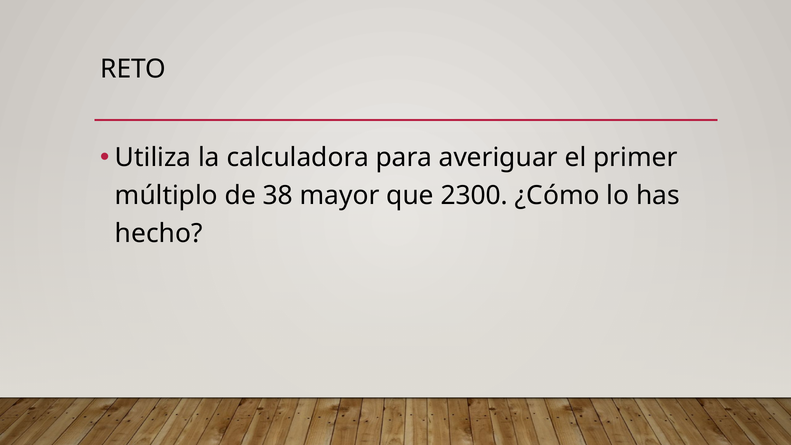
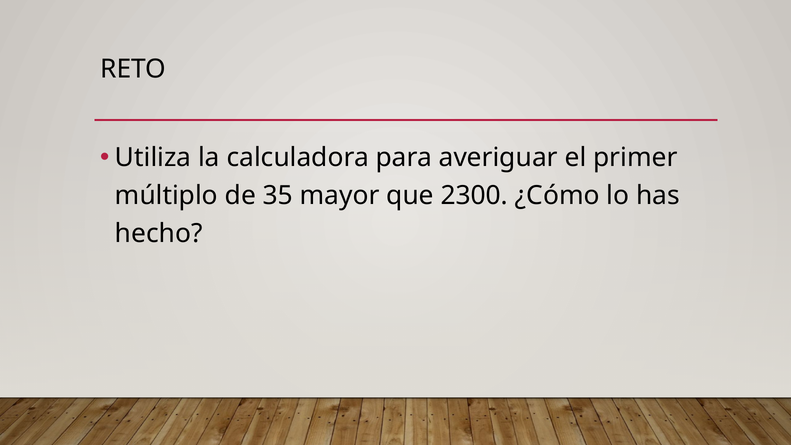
38: 38 -> 35
